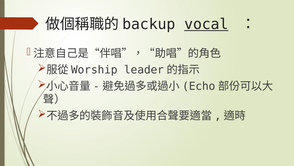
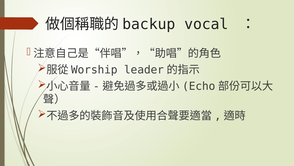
vocal underline: present -> none
